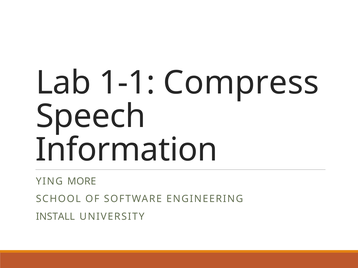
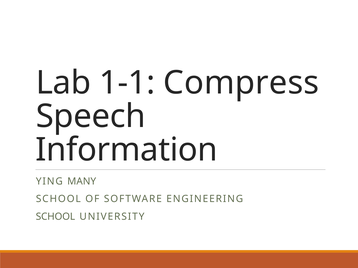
MORE: MORE -> MANY
INSTALL at (55, 217): INSTALL -> SCHOOL
